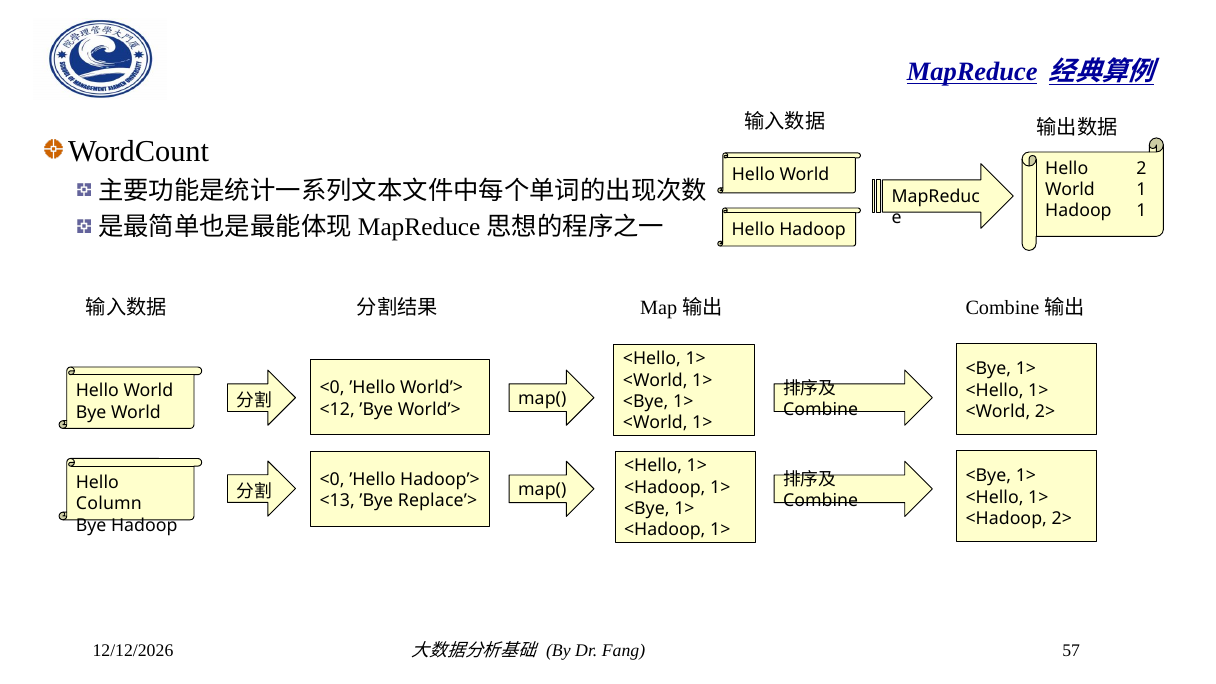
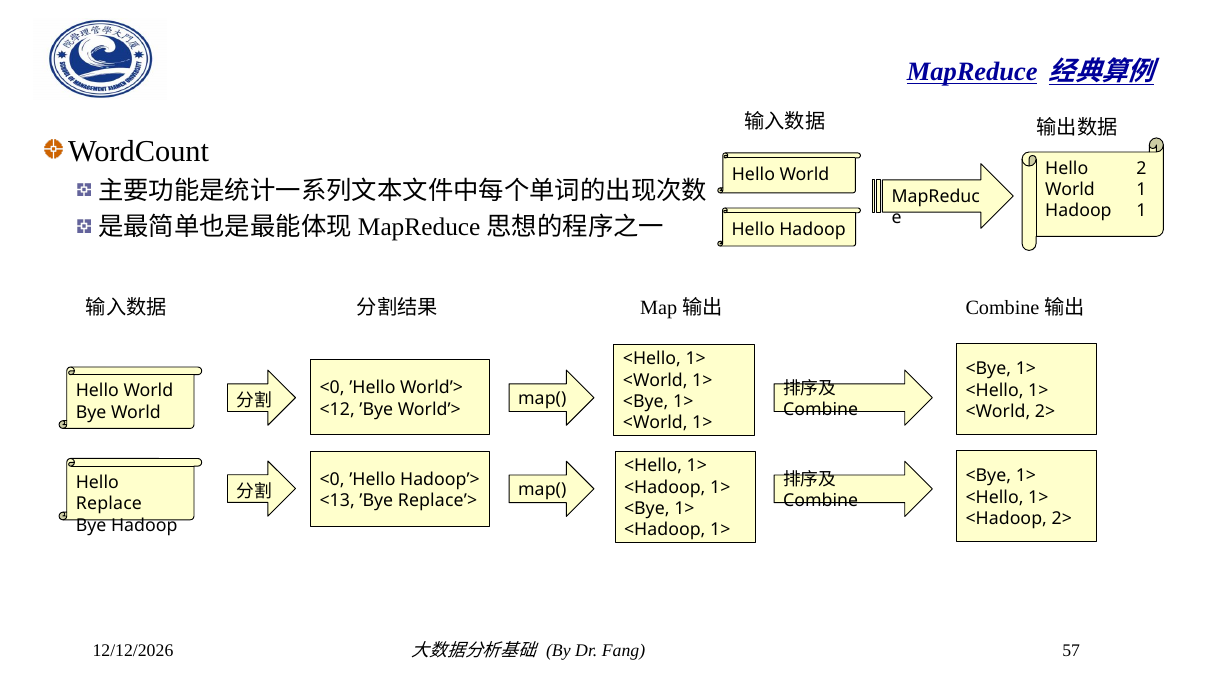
Column: Column -> Replace
